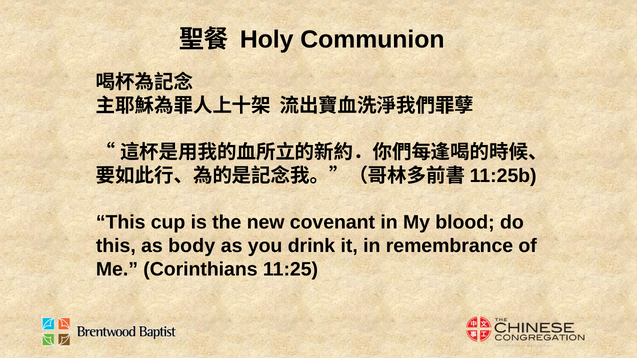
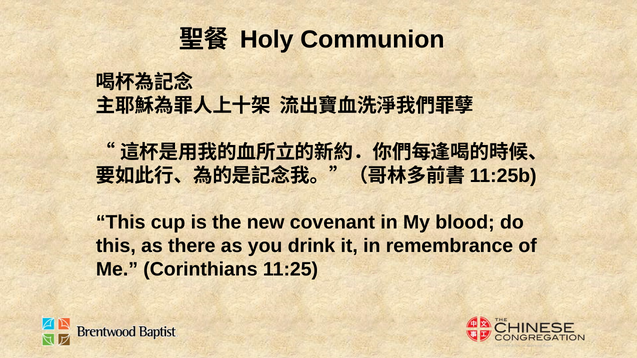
body: body -> there
